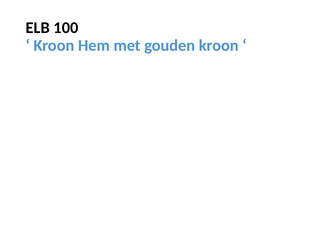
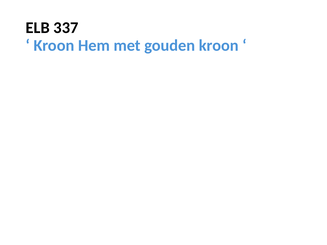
100: 100 -> 337
